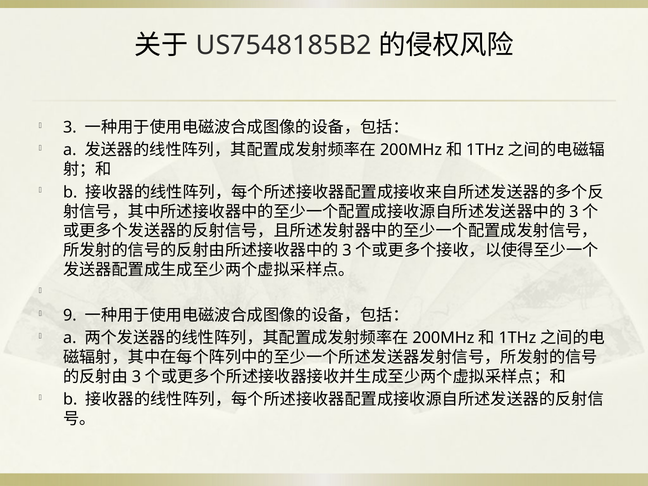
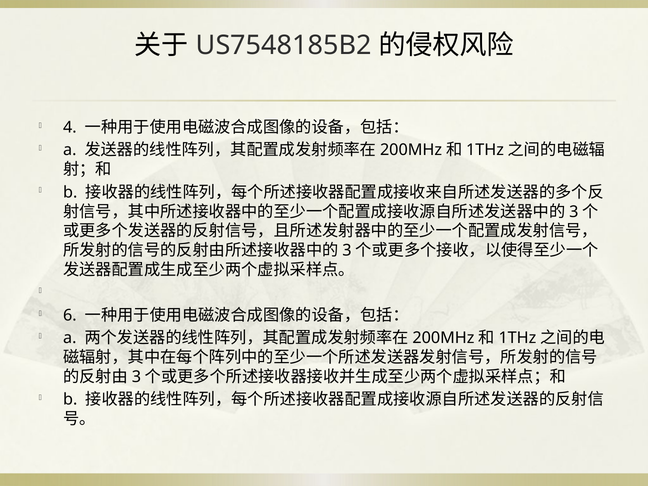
3: 3 -> 4
9: 9 -> 6
